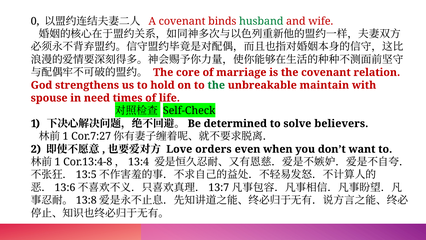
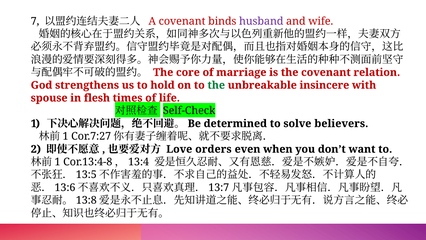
0: 0 -> 7
husband colour: green -> purple
maintain: maintain -> insincere
need: need -> flesh
